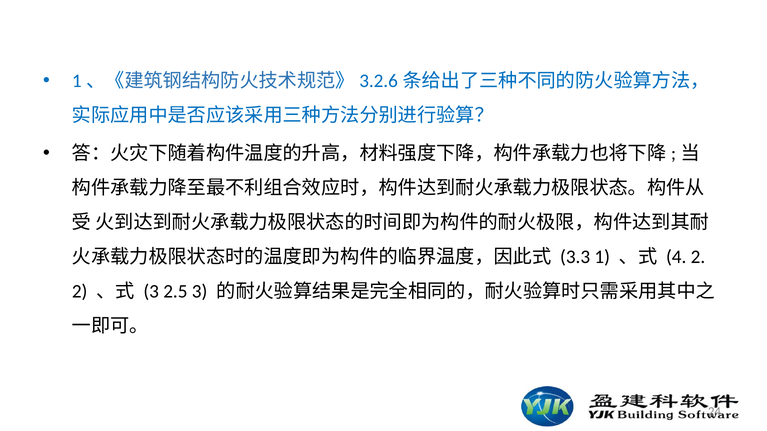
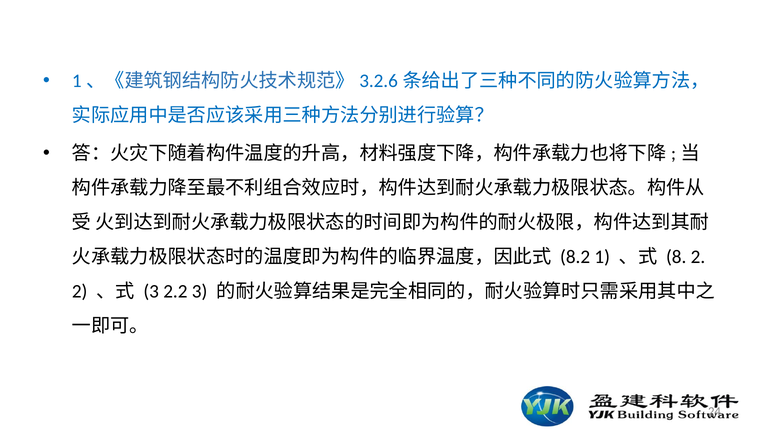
3.3: 3.3 -> 8.2
4: 4 -> 8
2.5: 2.5 -> 2.2
